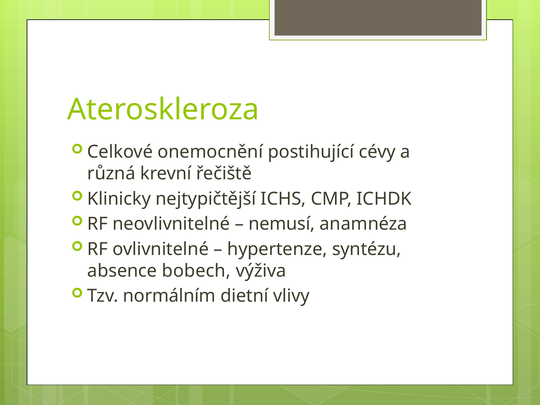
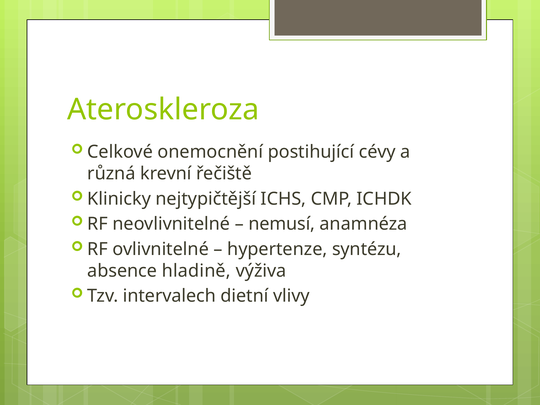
bobech: bobech -> hladině
normálním: normálním -> intervalech
